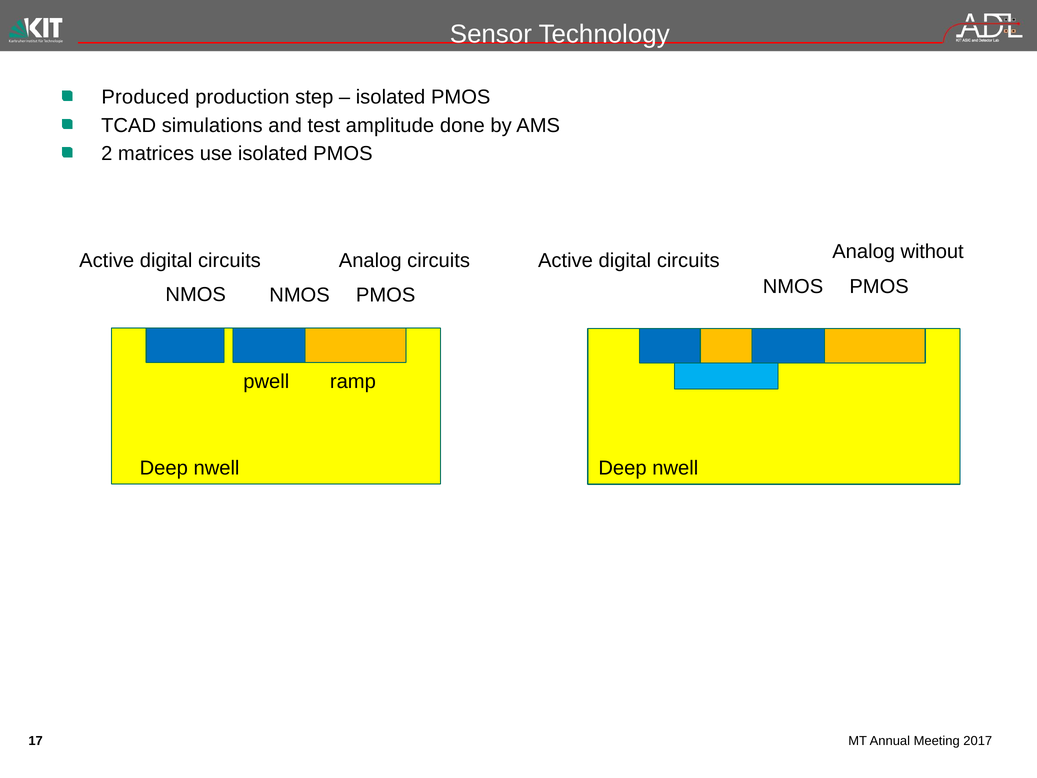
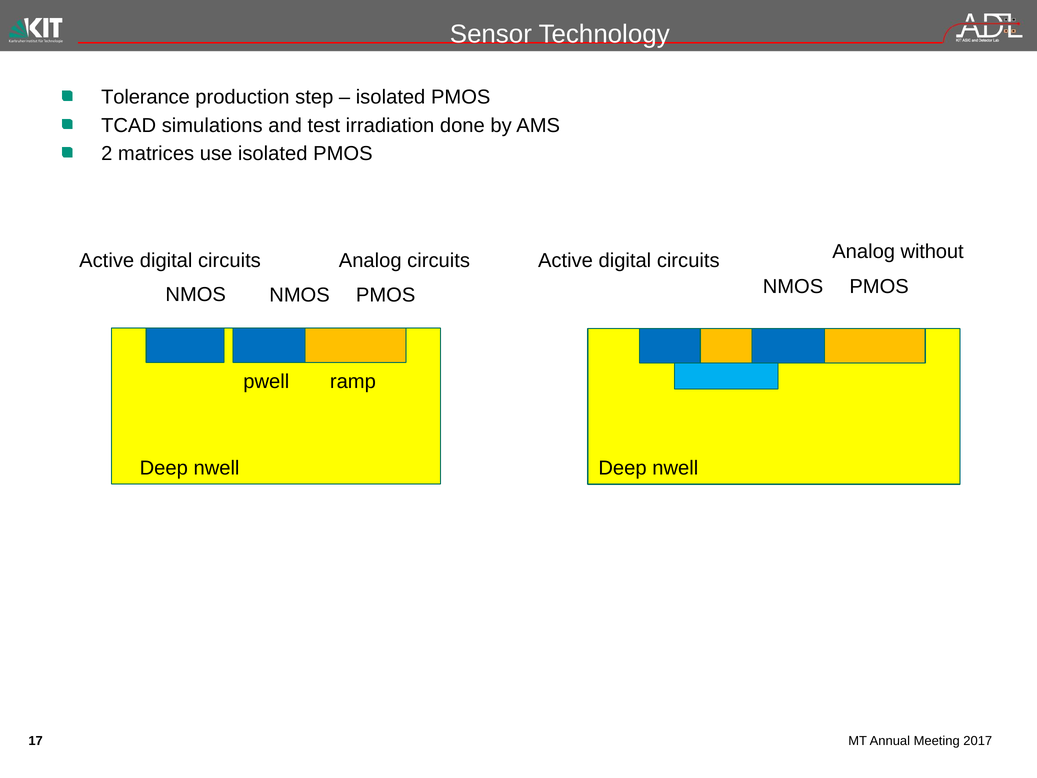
Produced: Produced -> Tolerance
amplitude: amplitude -> irradiation
